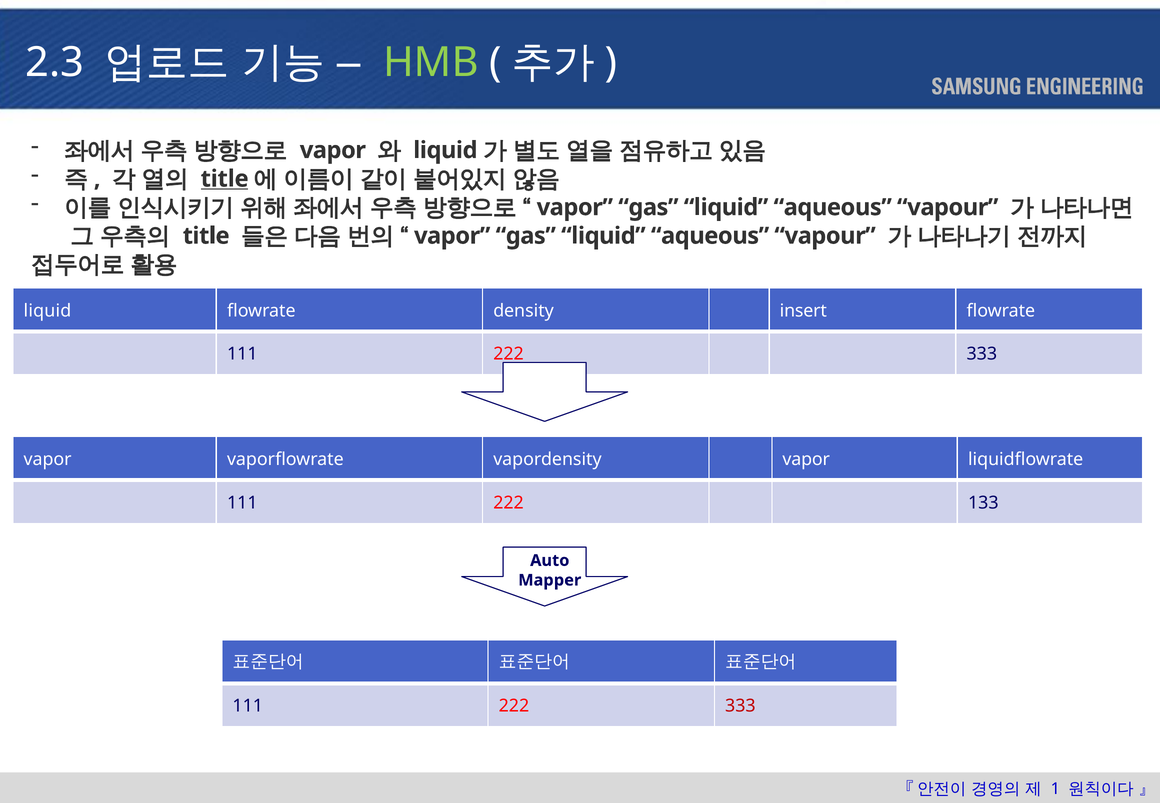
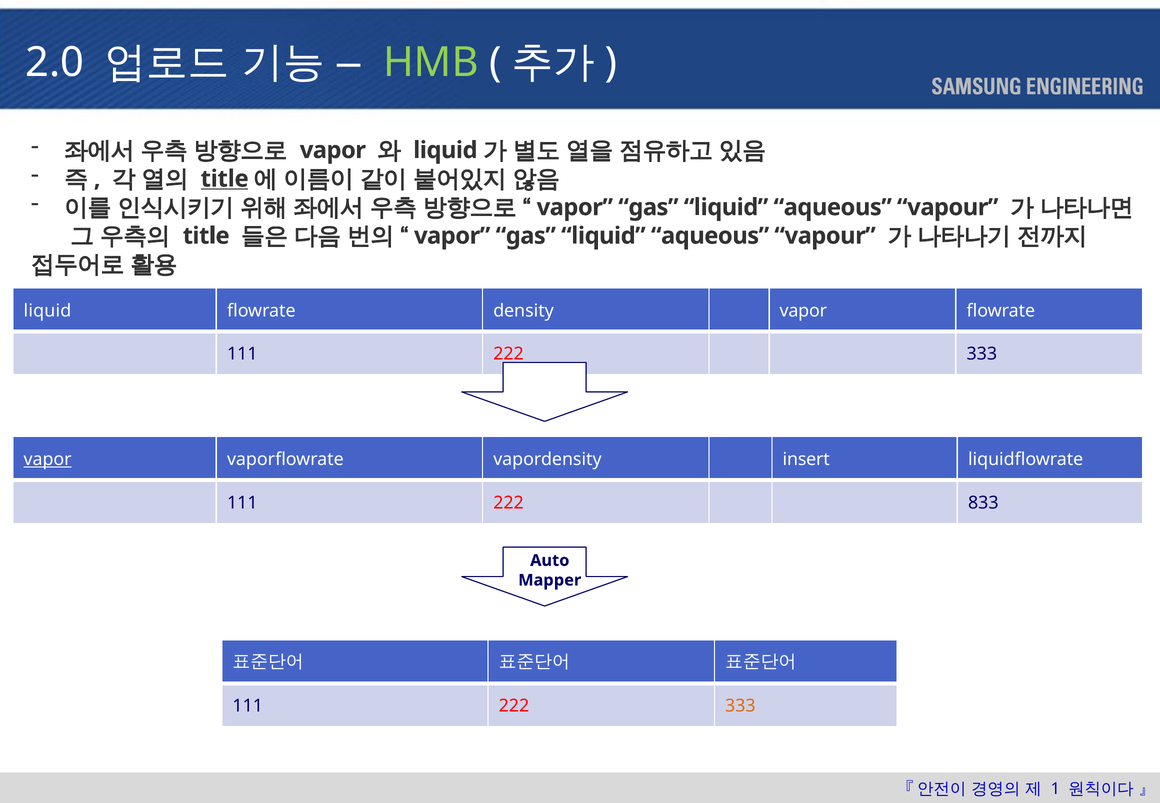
2.3: 2.3 -> 2.0
density insert: insert -> vapor
vapor at (48, 459) underline: none -> present
vapordensity vapor: vapor -> insert
133: 133 -> 833
333 at (740, 706) colour: red -> orange
